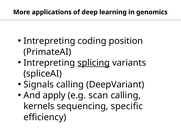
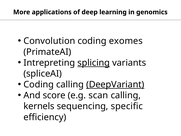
Intrepreting at (49, 41): Intrepreting -> Convolution
position: position -> exomes
Signals at (39, 84): Signals -> Coding
DeepVariant underline: none -> present
apply: apply -> score
